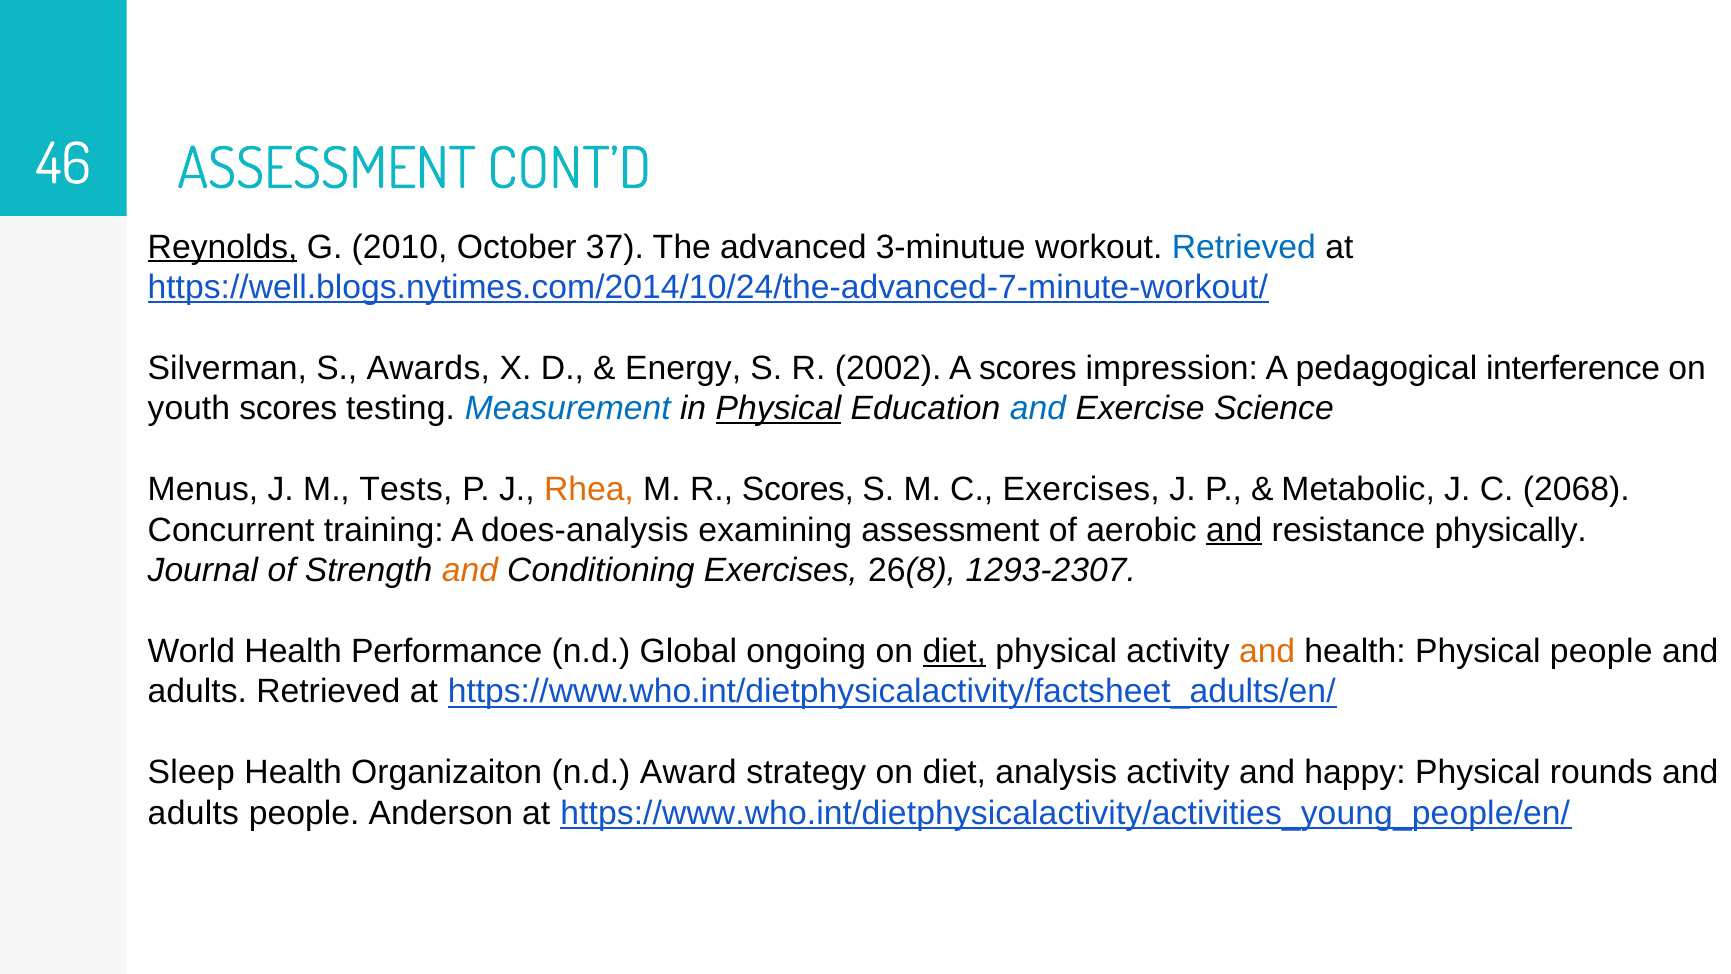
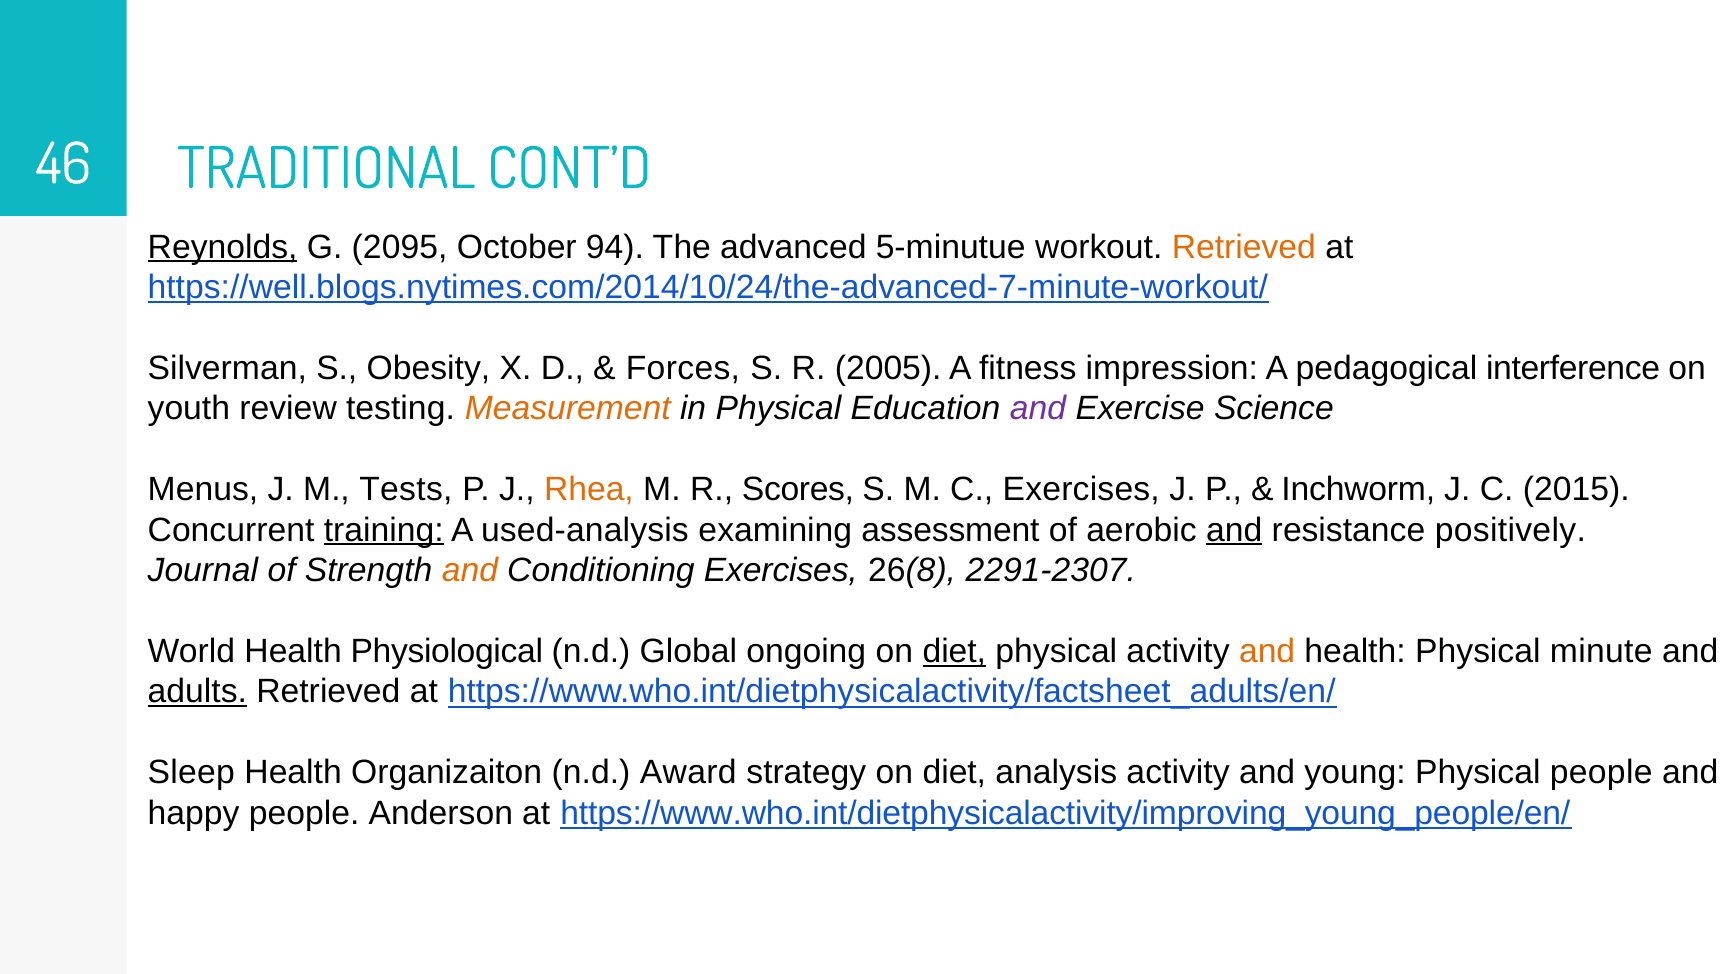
ASSESSMENT at (327, 169): ASSESSMENT -> TRADITIONAL
2010: 2010 -> 2095
37: 37 -> 94
3-minutue: 3-minutue -> 5-minutue
Retrieved at (1244, 247) colour: blue -> orange
Awards: Awards -> Obesity
Energy: Energy -> Forces
2002: 2002 -> 2005
A scores: scores -> fitness
youth scores: scores -> review
Measurement colour: blue -> orange
Physical at (778, 409) underline: present -> none
and at (1038, 409) colour: blue -> purple
Metabolic: Metabolic -> Inchworm
2068: 2068 -> 2015
training underline: none -> present
does-analysis: does-analysis -> used-analysis
physically: physically -> positively
1293-2307: 1293-2307 -> 2291-2307
Performance: Performance -> Physiological
Physical people: people -> minute
adults at (197, 691) underline: none -> present
happy: happy -> young
Physical rounds: rounds -> people
adults at (193, 813): adults -> happy
https://www.who.int/dietphysicalactivity/activities_young_people/en/: https://www.who.int/dietphysicalactivity/activities_young_people/en/ -> https://www.who.int/dietphysicalactivity/improving_young_people/en/
